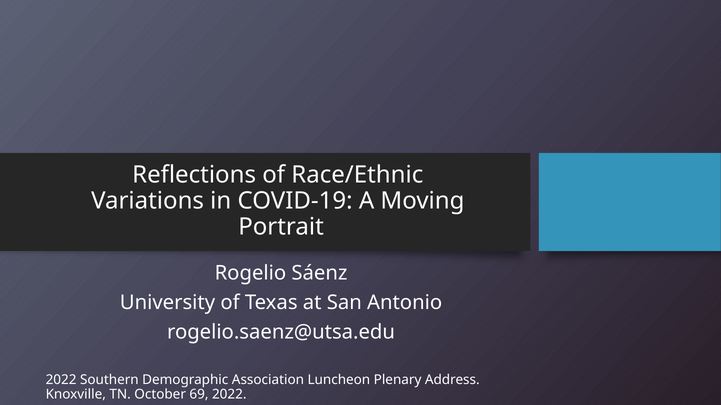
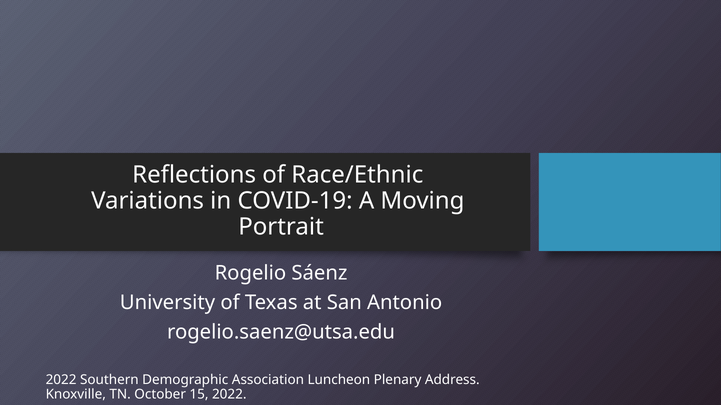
69: 69 -> 15
